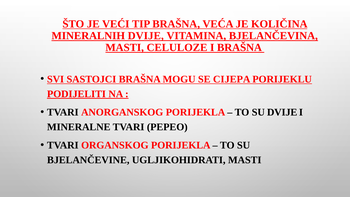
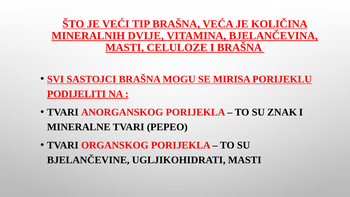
CIJEPA: CIJEPA -> MIRISA
SU DVIJE: DVIJE -> ZNAK
